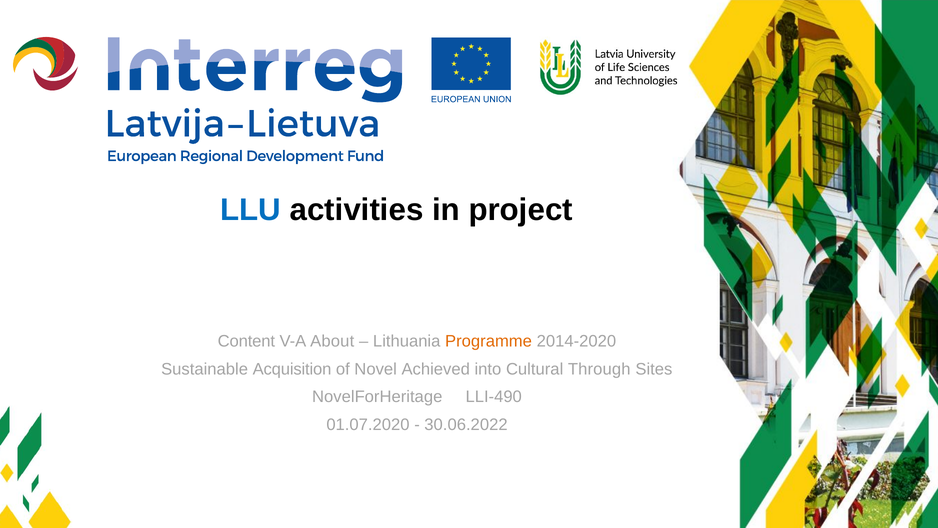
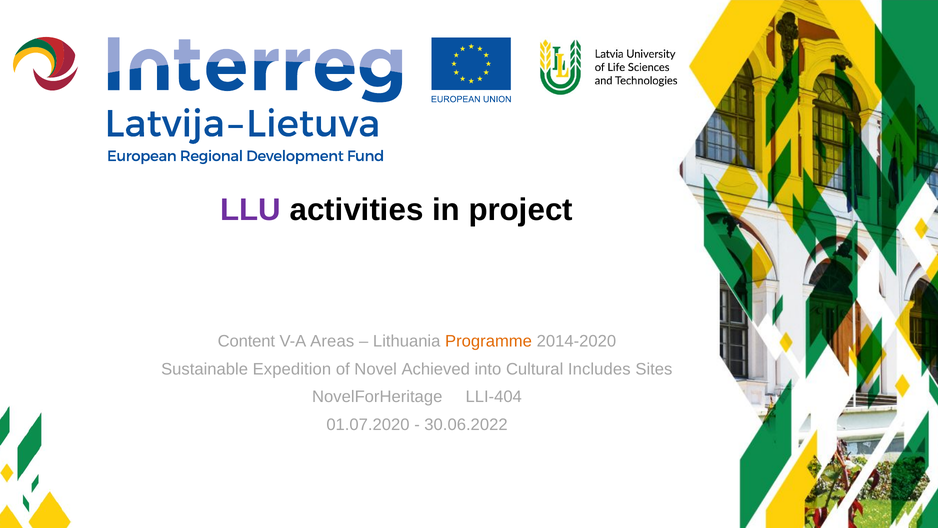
LLU colour: blue -> purple
About: About -> Areas
Acquisition: Acquisition -> Expedition
Through: Through -> Includes
LLI-490: LLI-490 -> LLI-404
